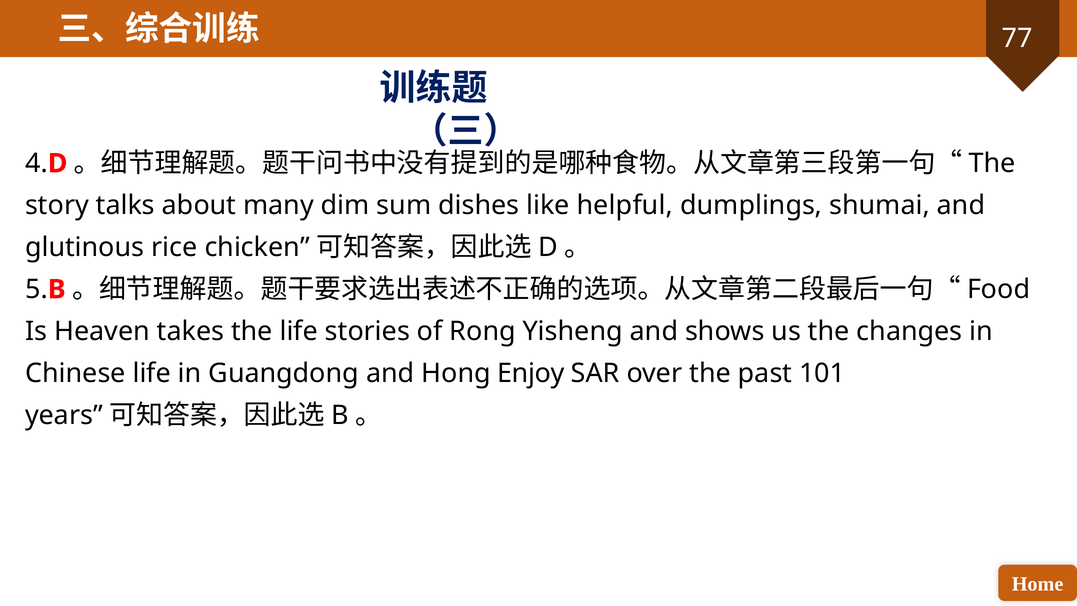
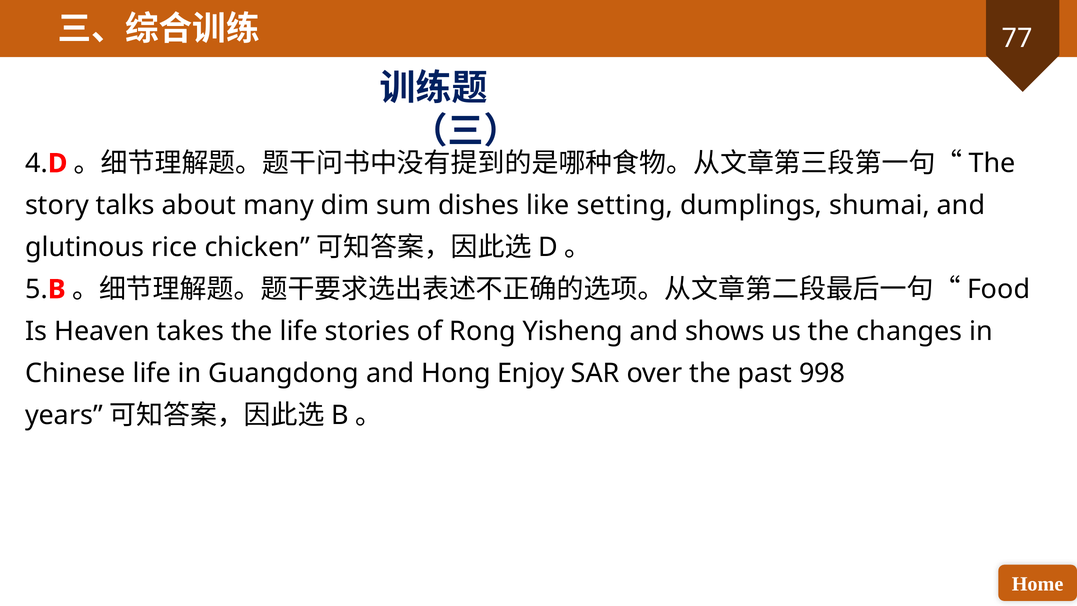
helpful: helpful -> setting
101: 101 -> 998
